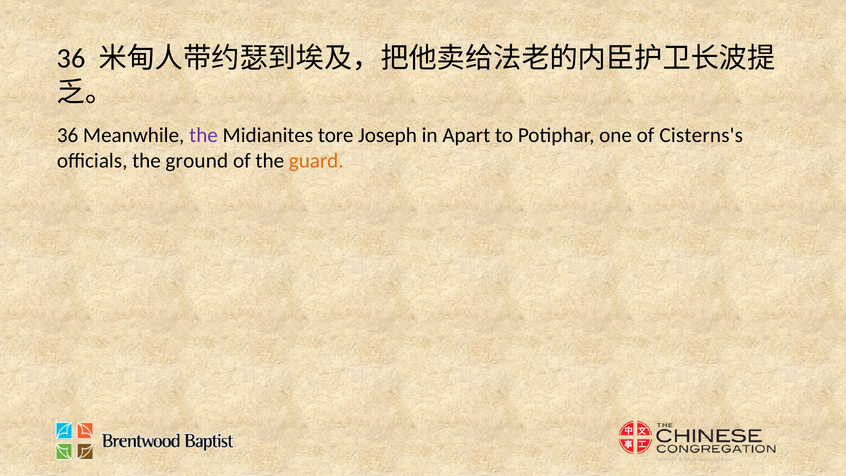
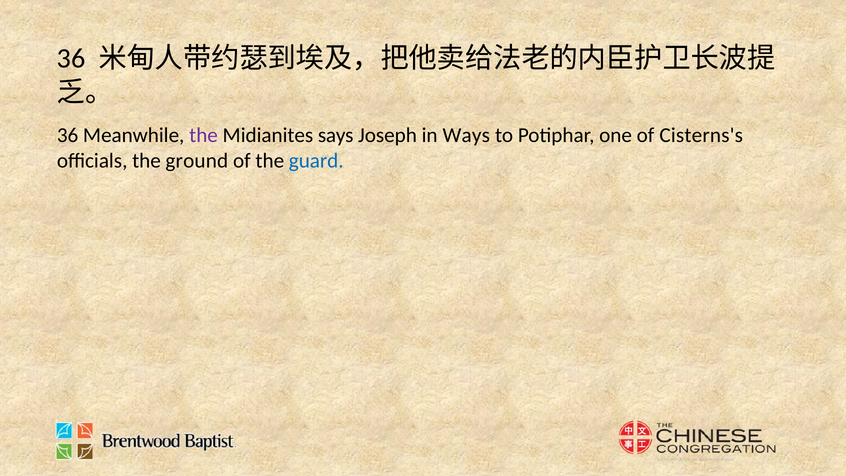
tore: tore -> says
Apart: Apart -> Ways
guard colour: orange -> blue
